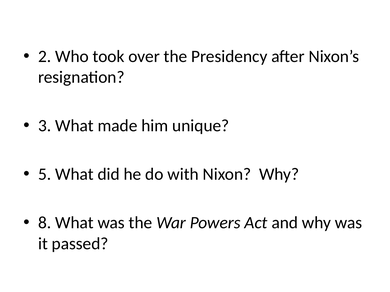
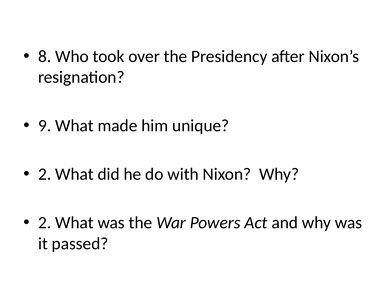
2: 2 -> 8
3: 3 -> 9
5 at (45, 175): 5 -> 2
8 at (45, 223): 8 -> 2
